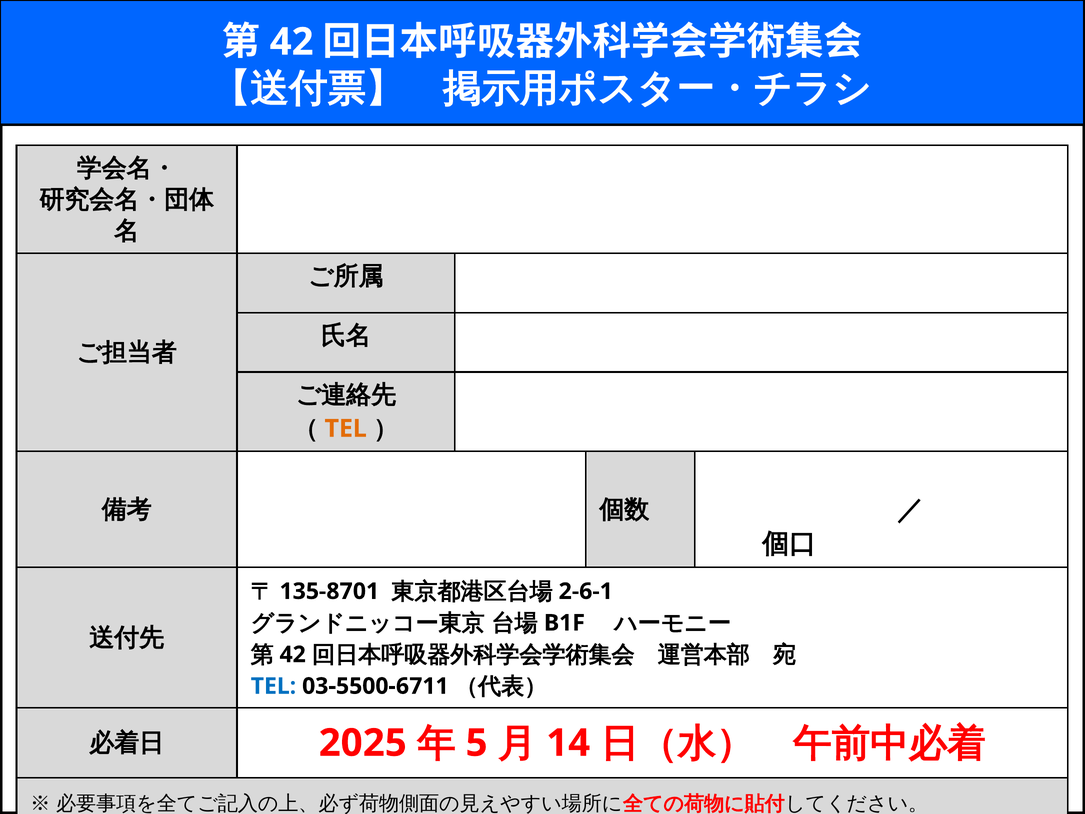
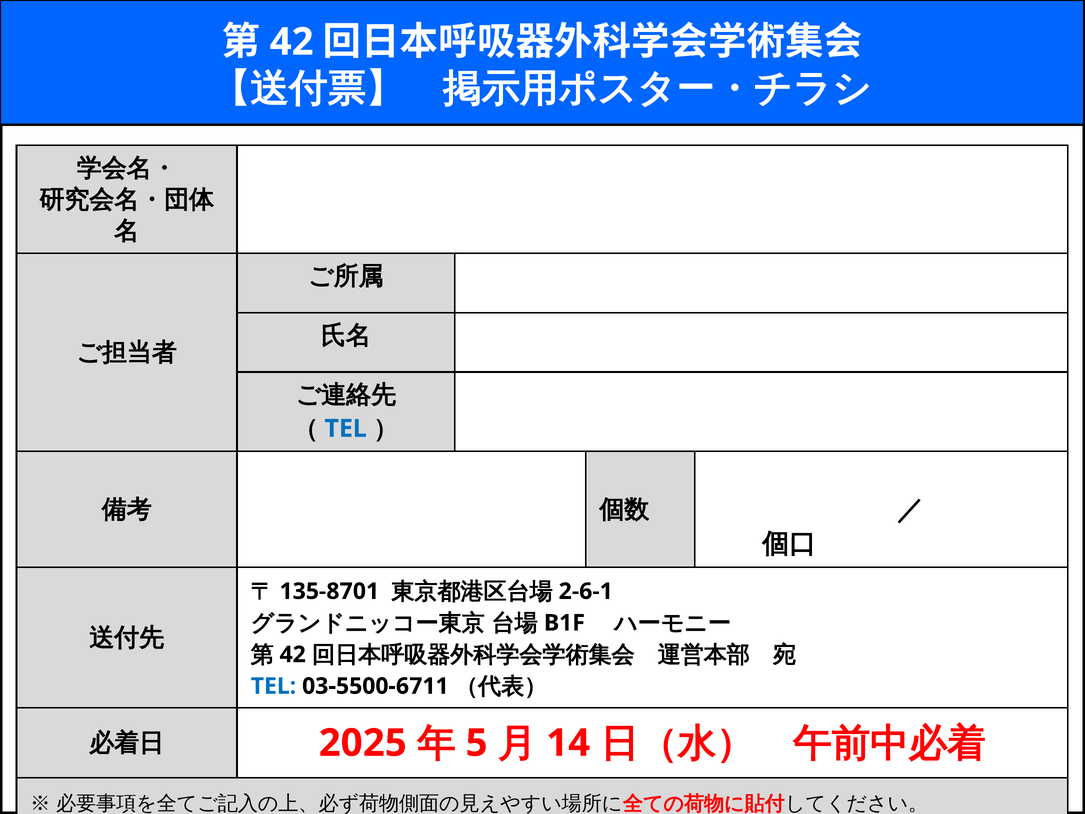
TEL at (346, 428) colour: orange -> blue
